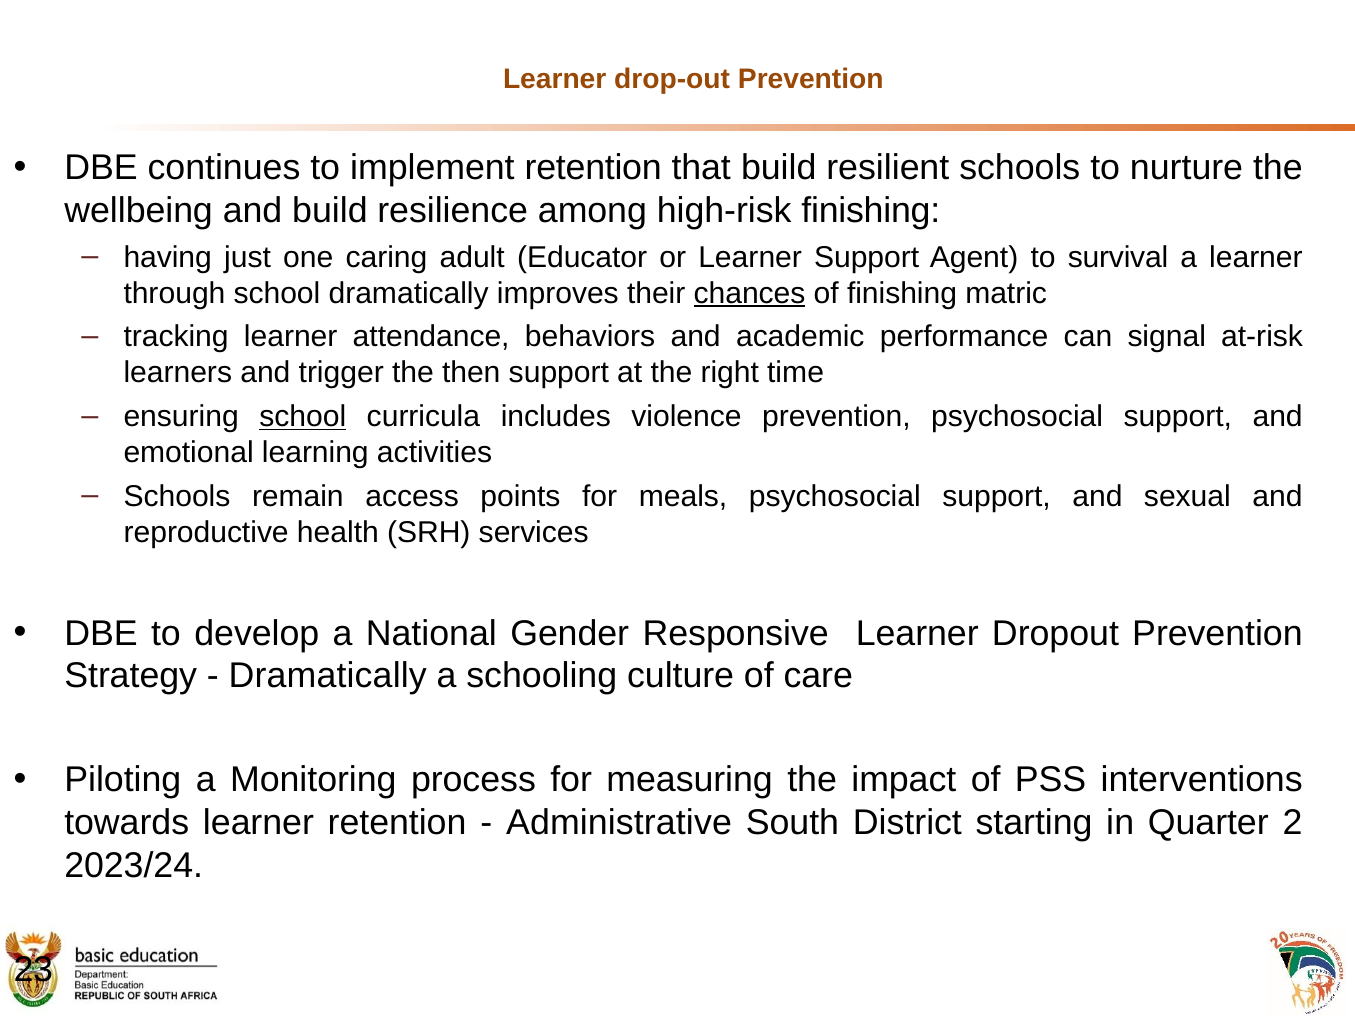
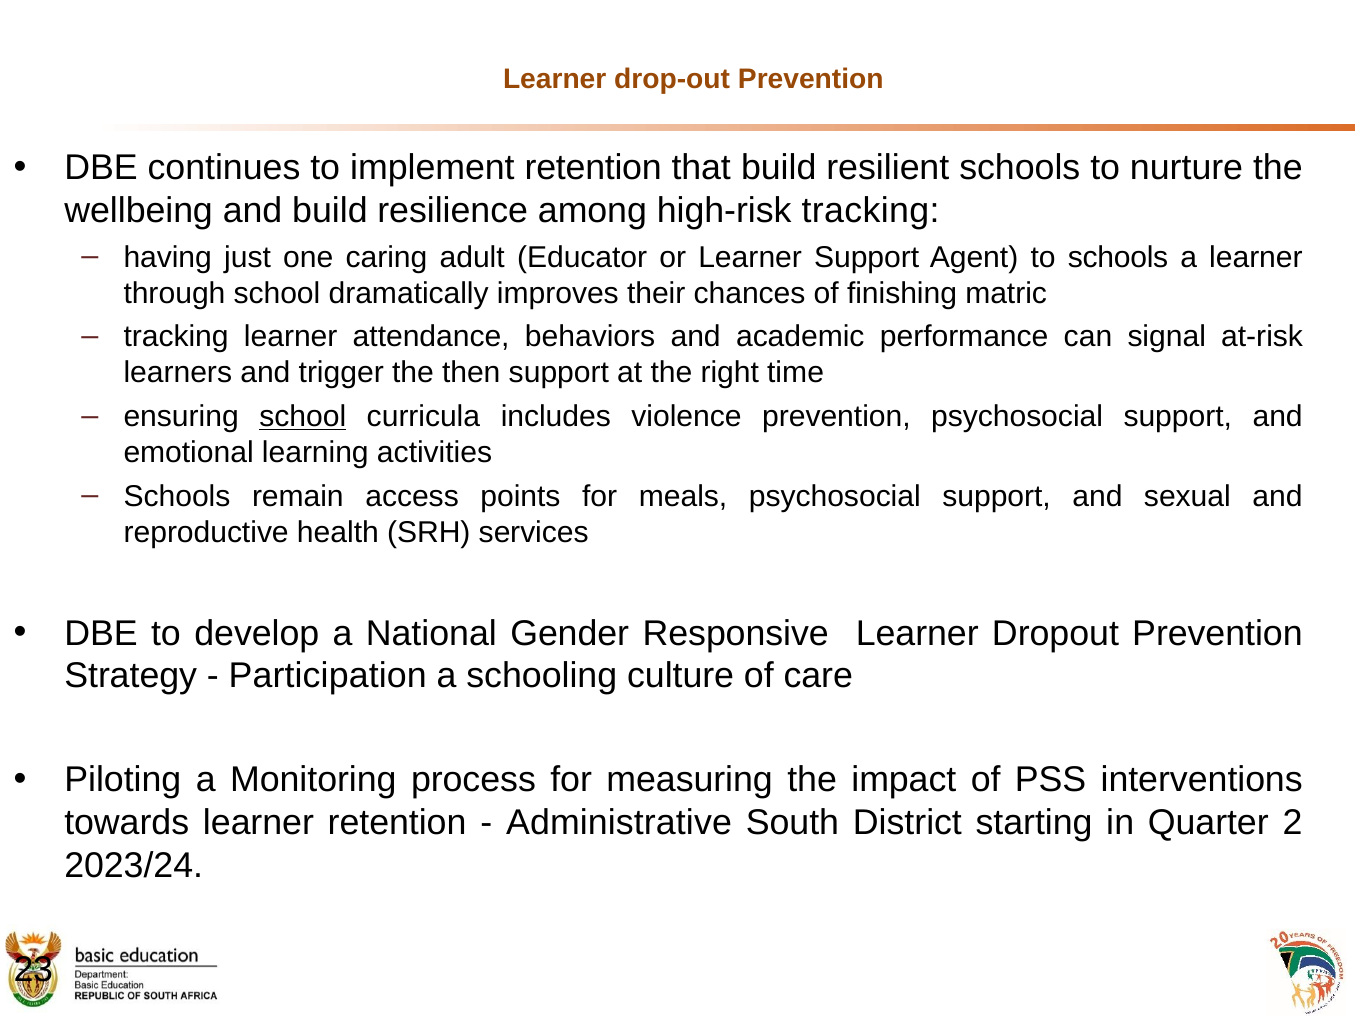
high-risk finishing: finishing -> tracking
to survival: survival -> schools
chances underline: present -> none
Dramatically at (328, 676): Dramatically -> Participation
